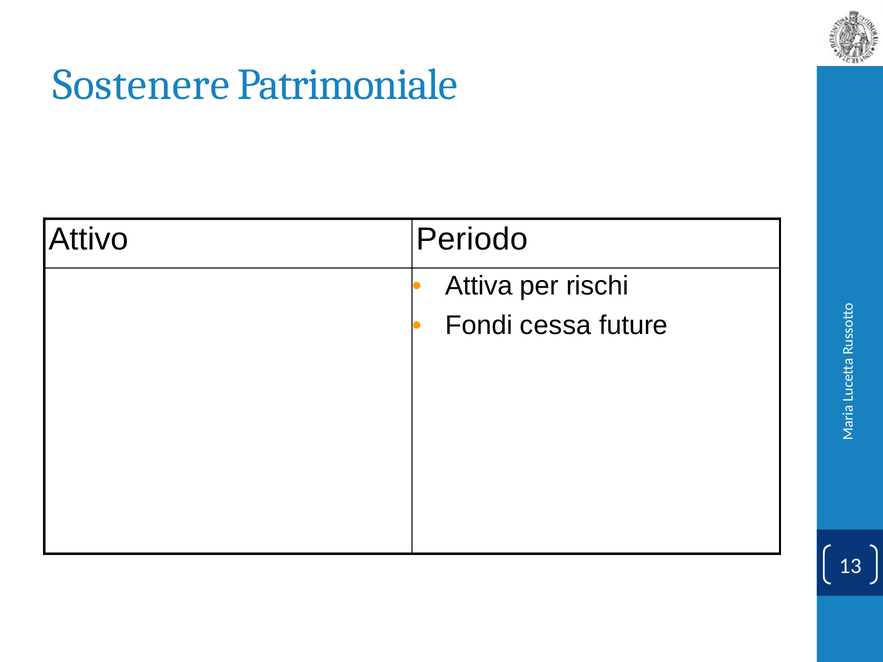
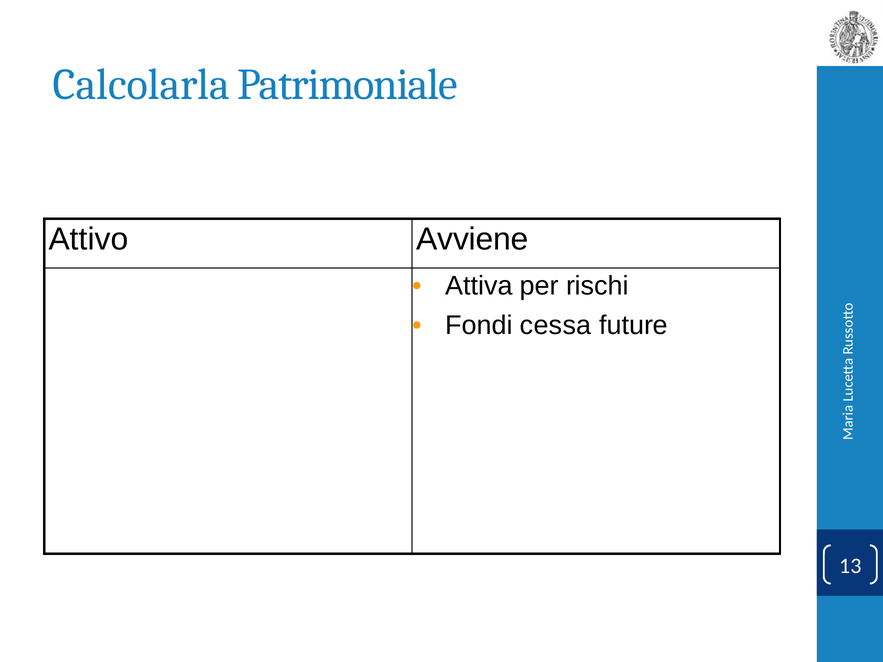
Sostenere: Sostenere -> Calcolarla
Periodo: Periodo -> Avviene
